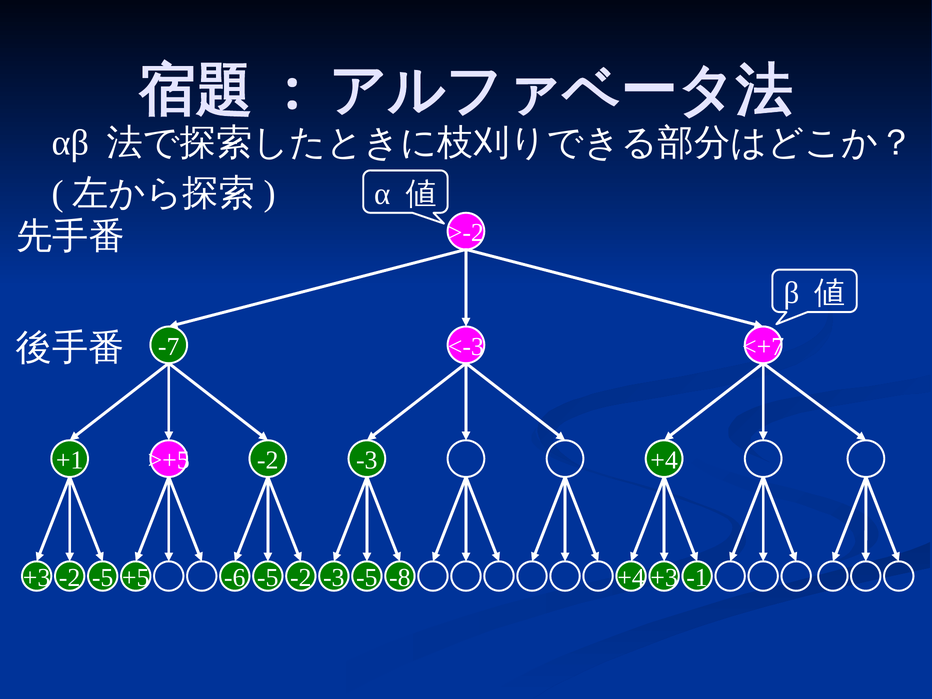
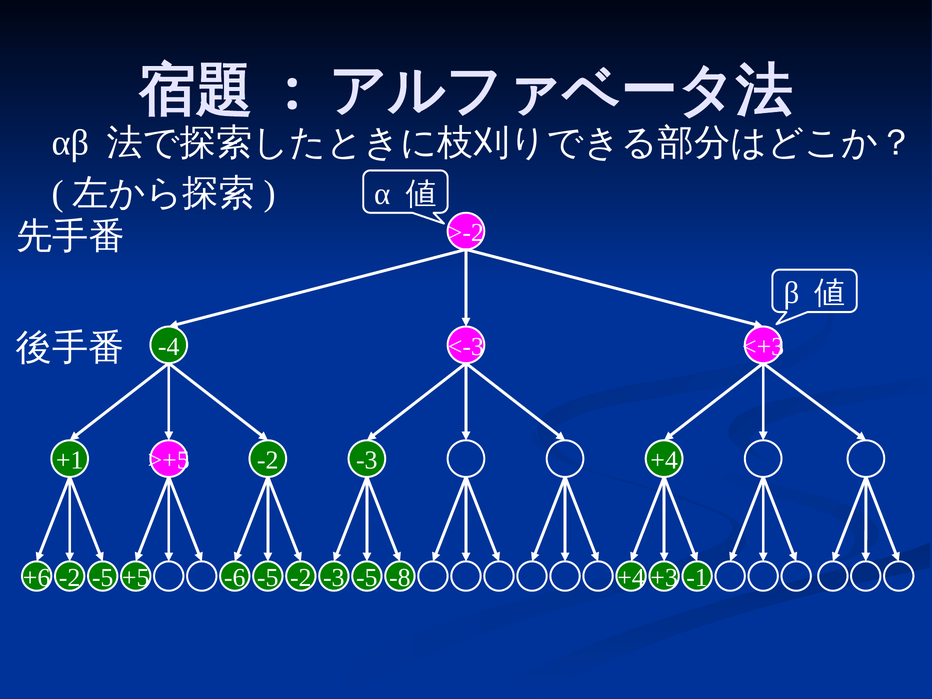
-7: -7 -> -4
<+7: <+7 -> <+3
+3: +3 -> +6
